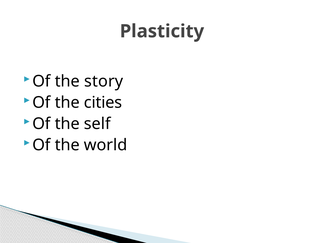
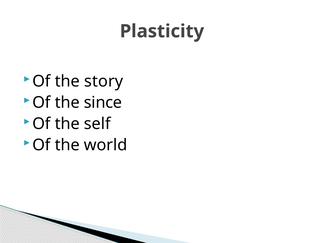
cities: cities -> since
